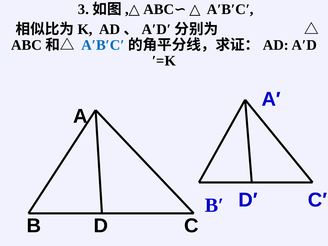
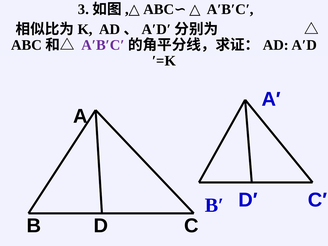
A′B′C′ colour: blue -> purple
